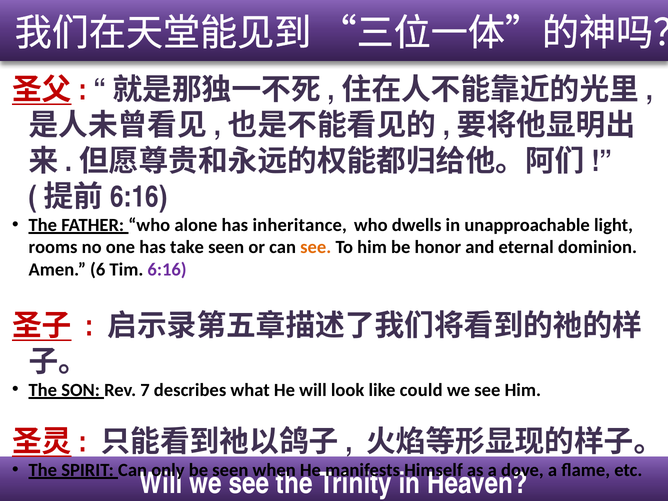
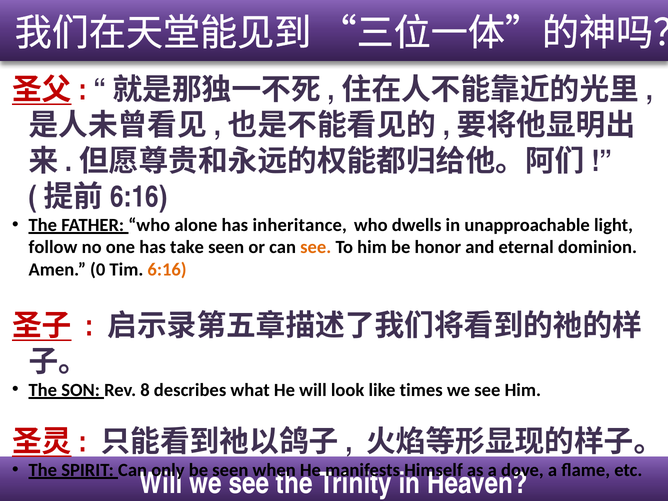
rooms: rooms -> follow
6: 6 -> 0
6:16 colour: purple -> orange
7: 7 -> 8
could: could -> times
